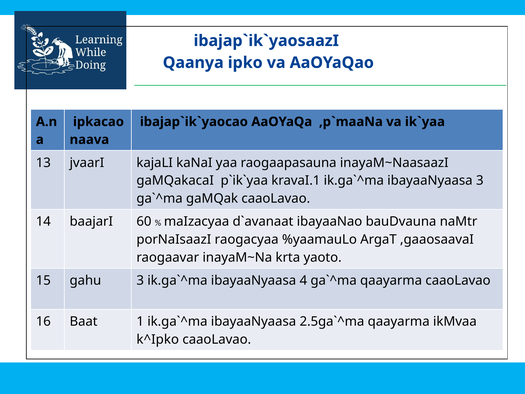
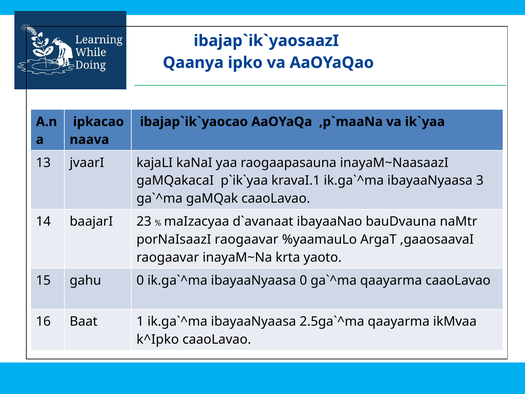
60: 60 -> 23
porNaIsaazI raogacyaa: raogacyaa -> raogaavar
gahu 3: 3 -> 0
ibayaaNyaasa 4: 4 -> 0
